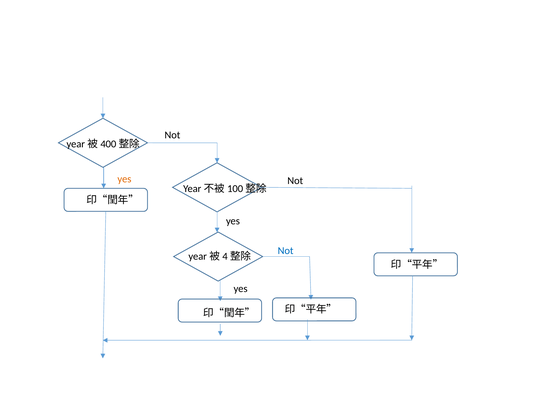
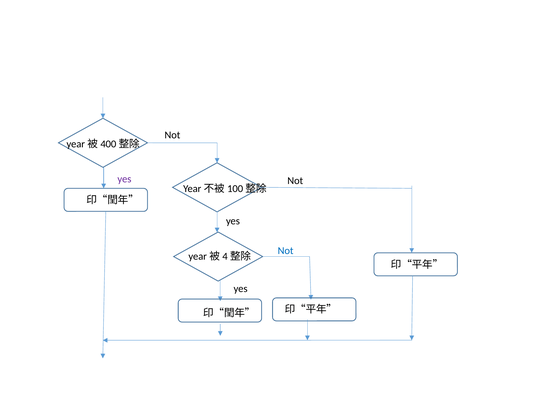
yes at (124, 179) colour: orange -> purple
